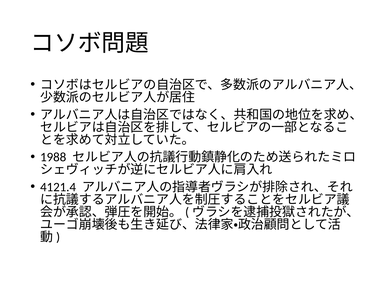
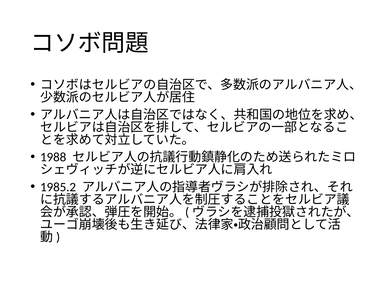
4121.4: 4121.4 -> 1985.2
